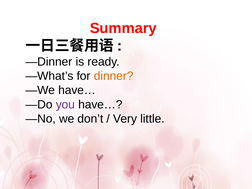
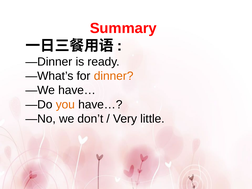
you colour: purple -> orange
